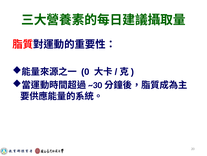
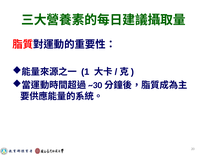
0: 0 -> 1
